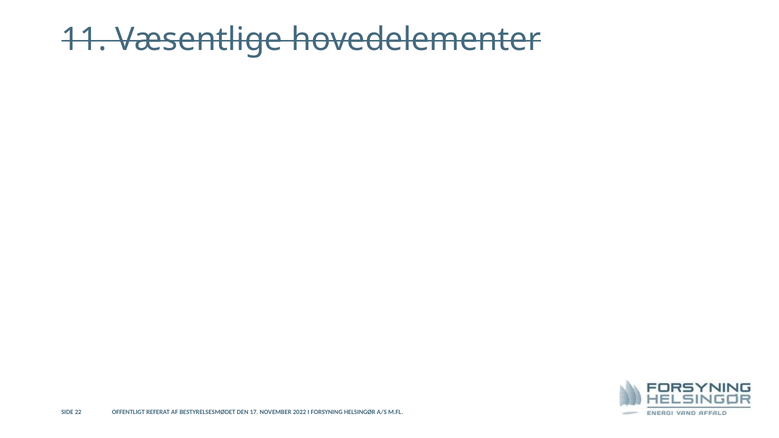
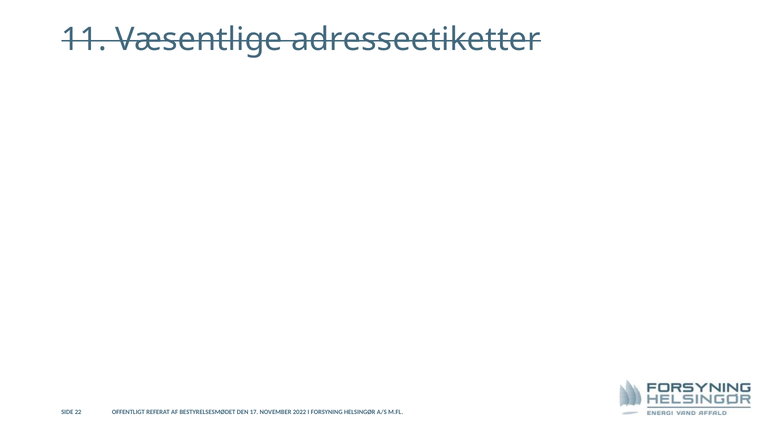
hovedelementer: hovedelementer -> adresseetiketter
